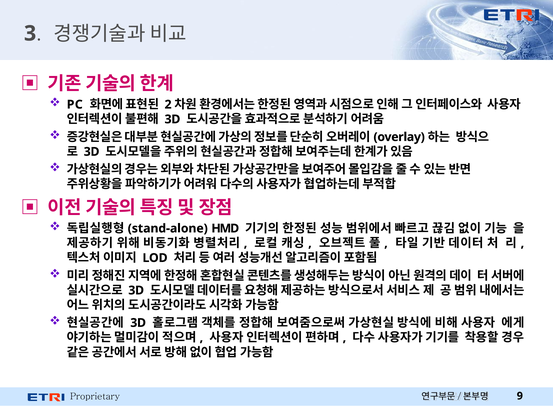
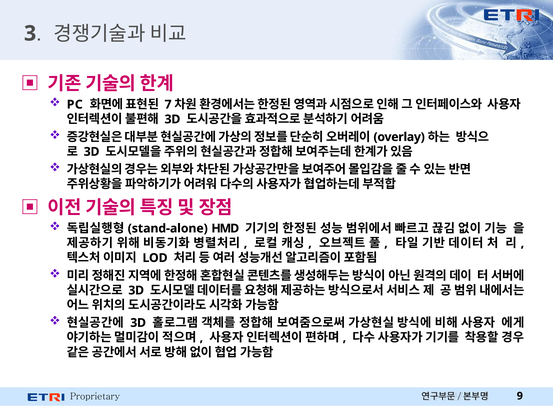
2: 2 -> 7
